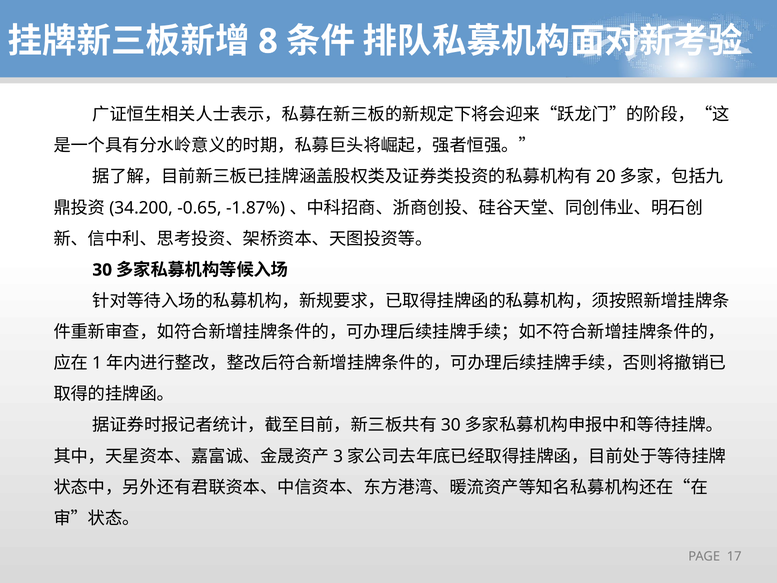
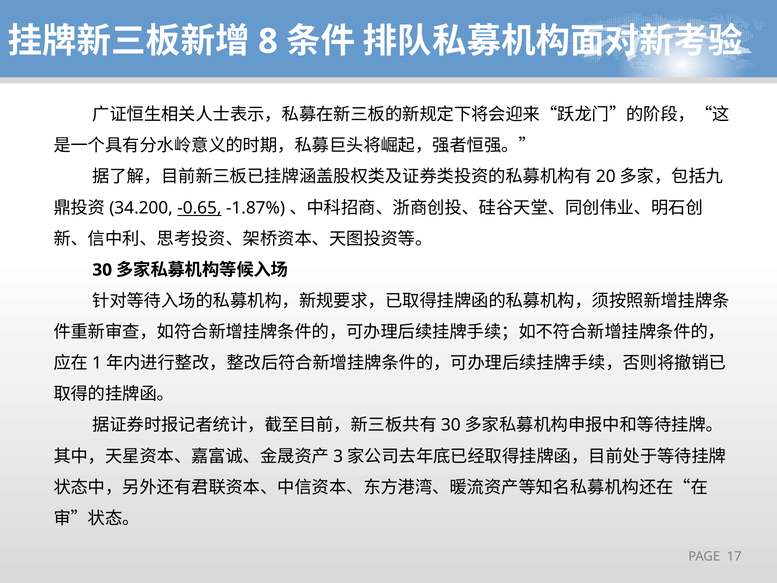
-0.65 underline: none -> present
